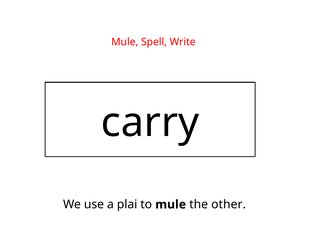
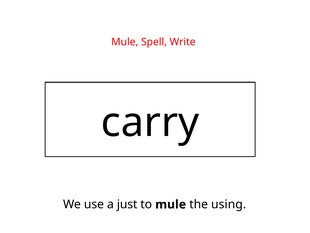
plai: plai -> just
other: other -> using
